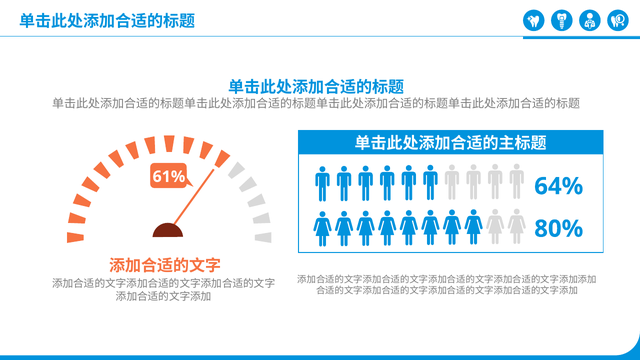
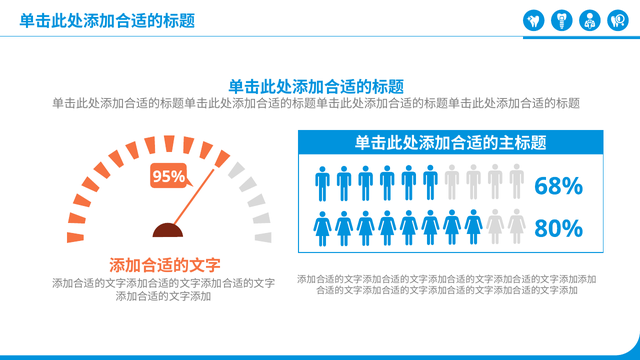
61%: 61% -> 95%
64%: 64% -> 68%
